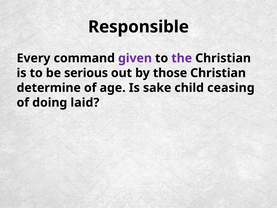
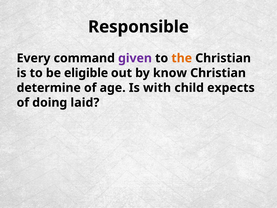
the colour: purple -> orange
serious: serious -> eligible
those: those -> know
sake: sake -> with
ceasing: ceasing -> expects
